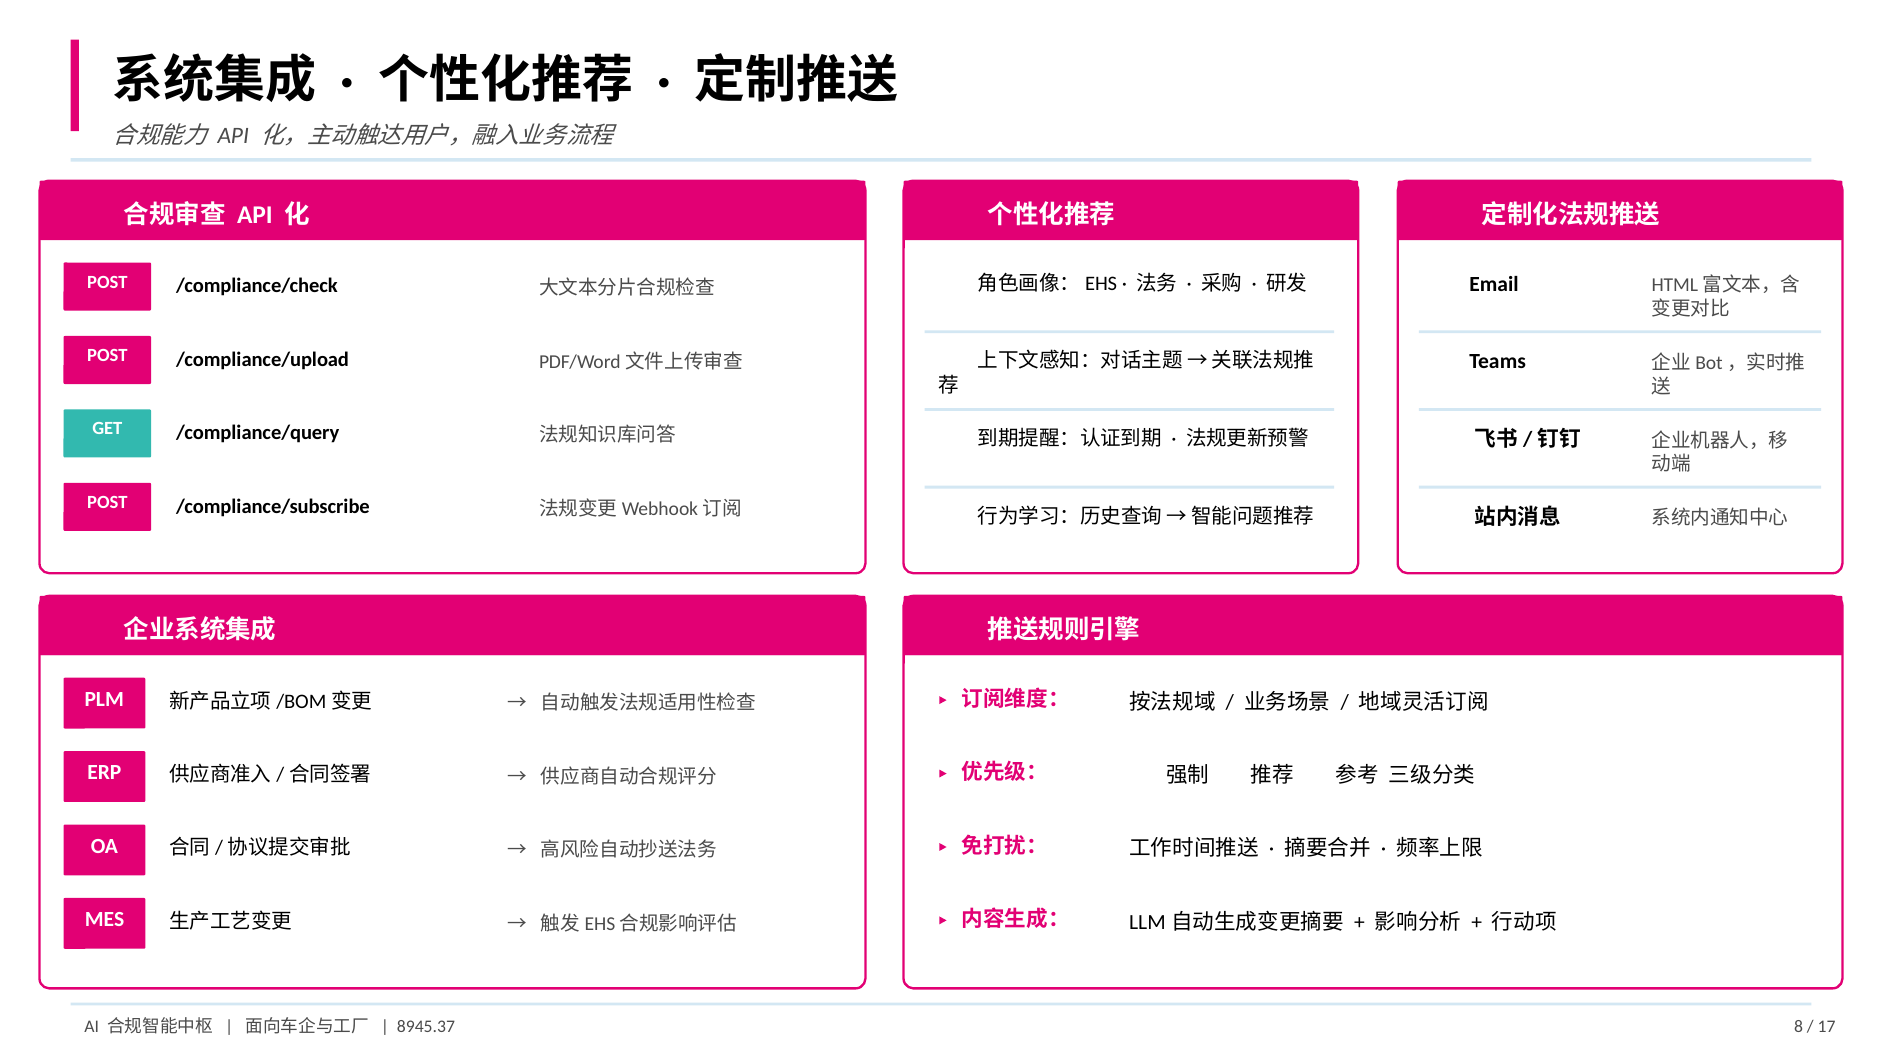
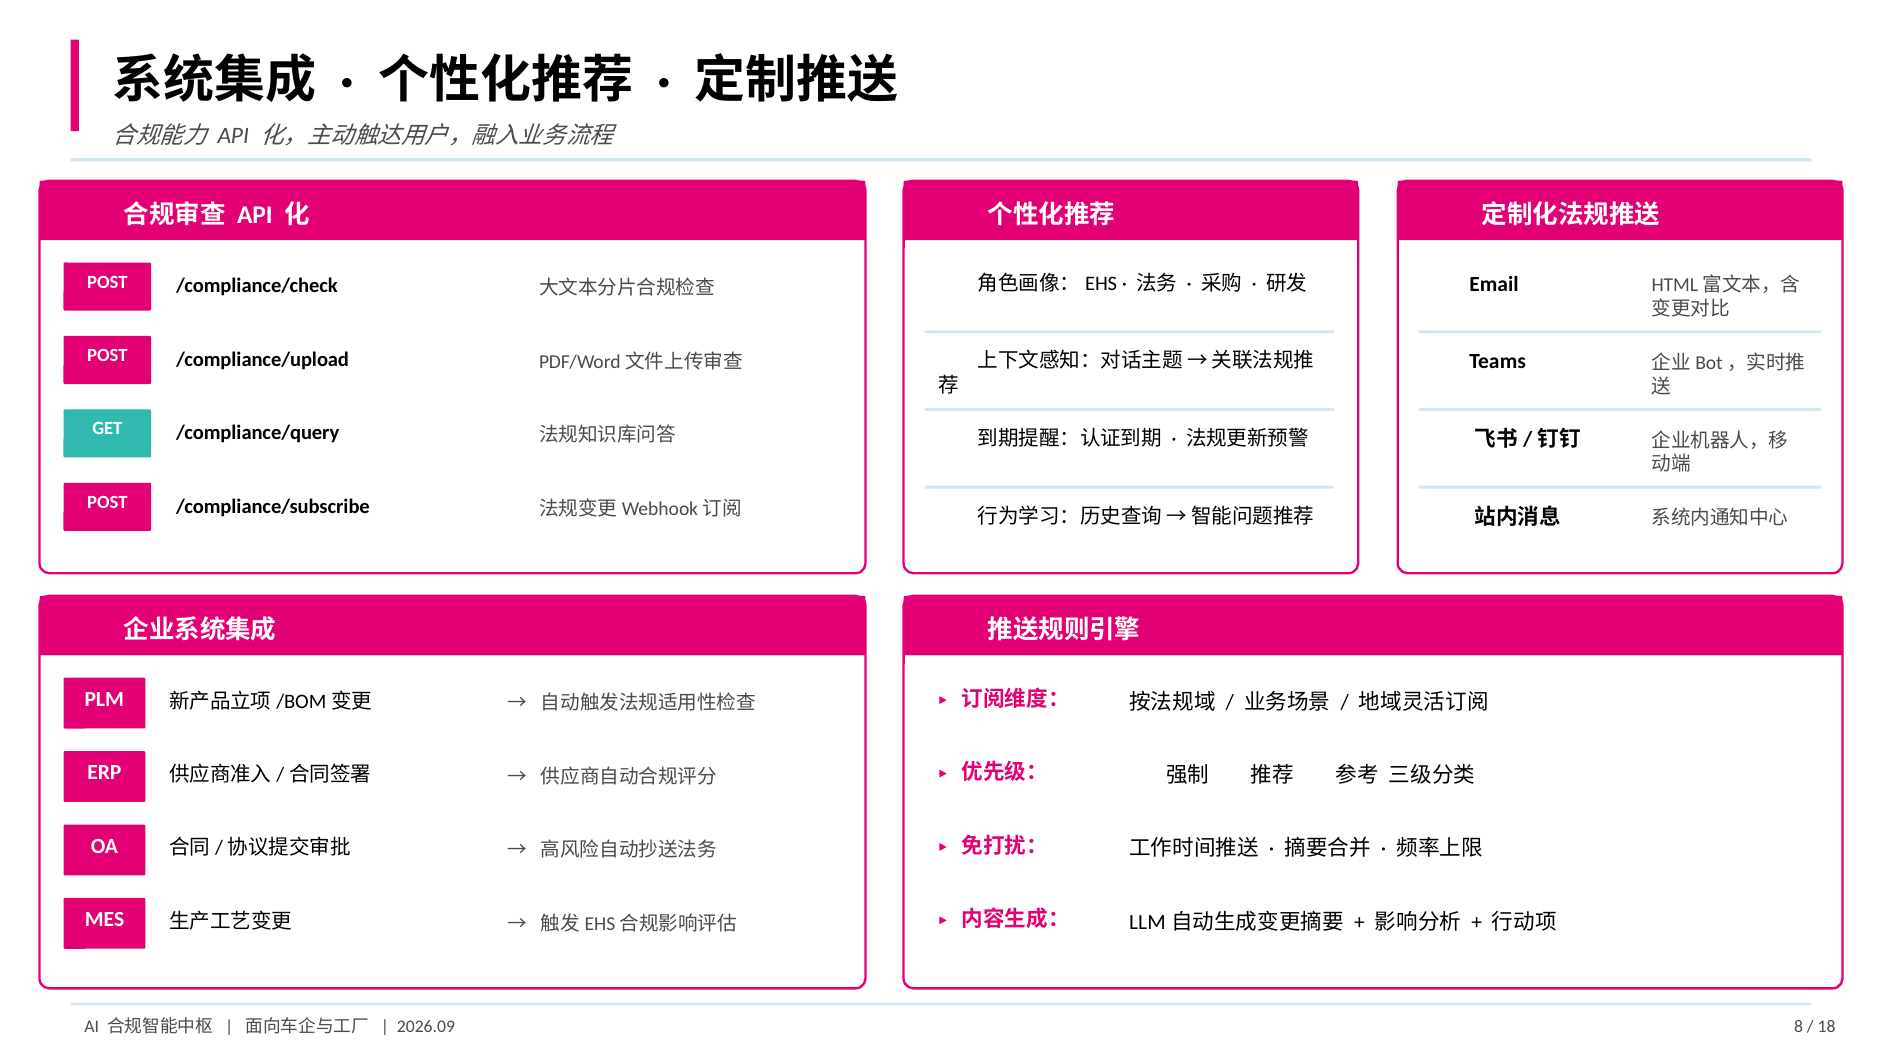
8945.37: 8945.37 -> 2026.09
17: 17 -> 18
